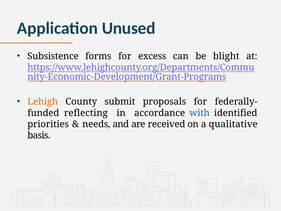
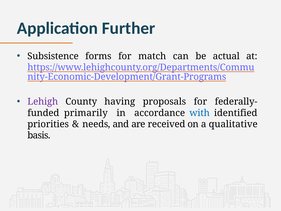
Unused: Unused -> Further
excess: excess -> match
blight: blight -> actual
Lehigh colour: orange -> purple
submit: submit -> having
reflecting: reflecting -> primarily
